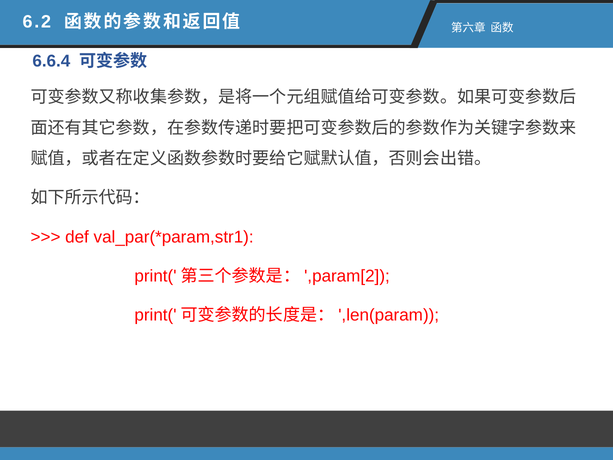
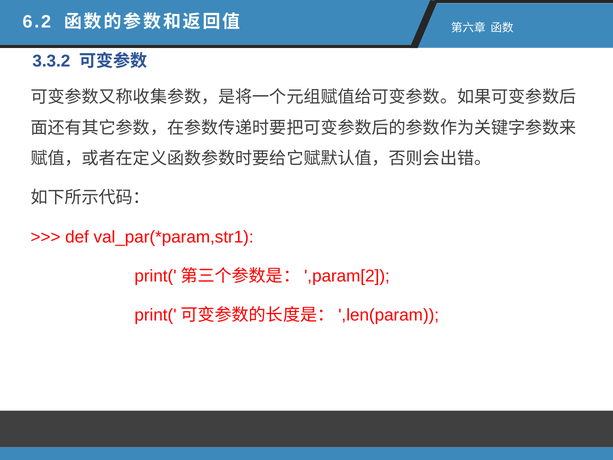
6.6.4: 6.6.4 -> 3.3.2
